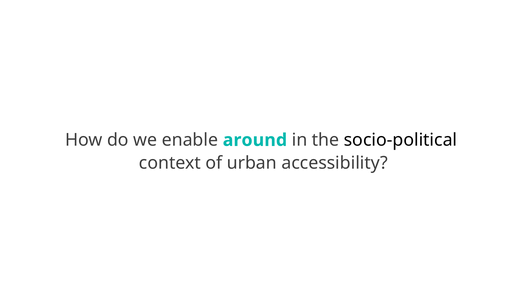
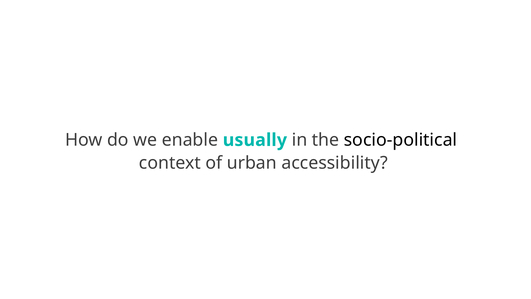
around: around -> usually
